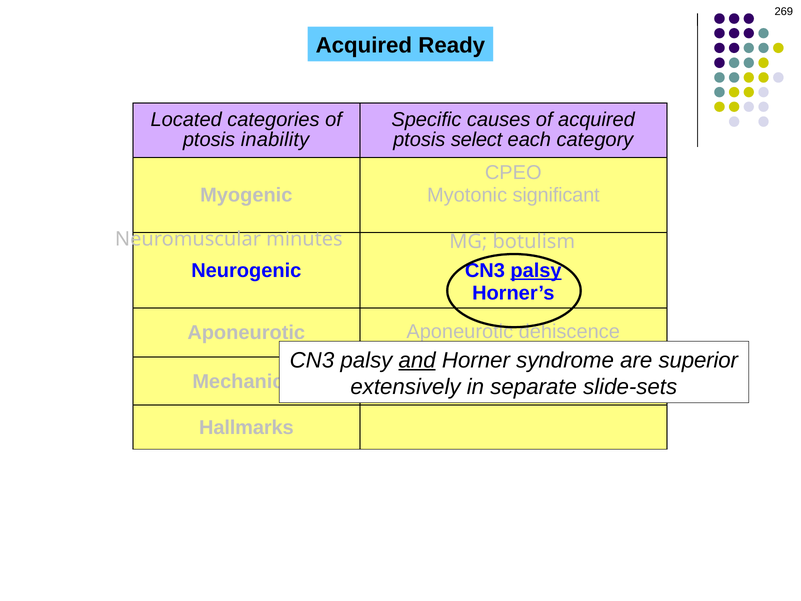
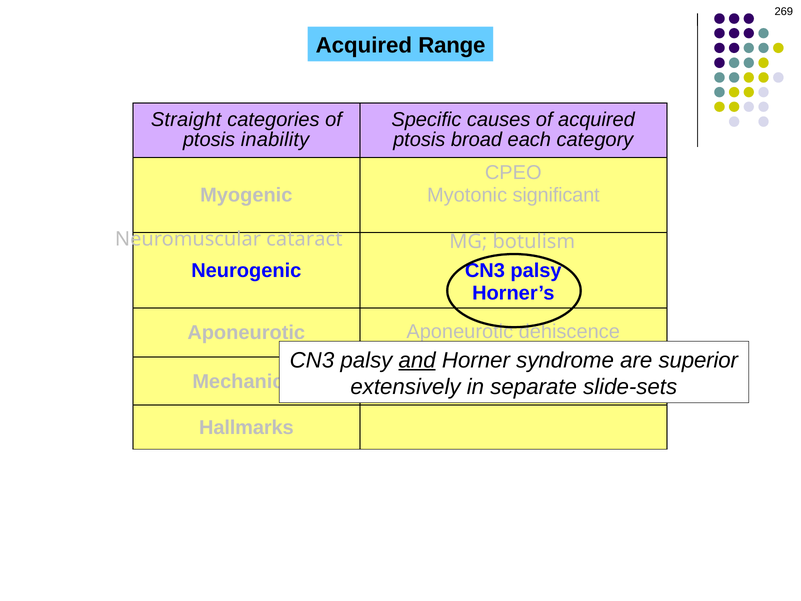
Ready: Ready -> Range
Located: Located -> Straight
select: select -> broad
minutes: minutes -> cataract
palsy at (536, 271) underline: present -> none
